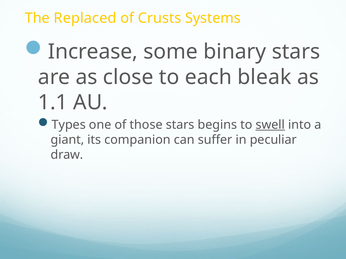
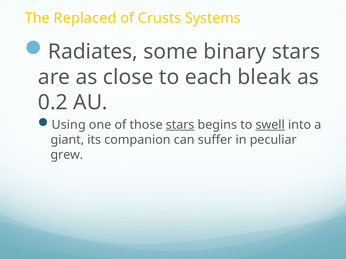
Increase: Increase -> Radiates
1.1: 1.1 -> 0.2
Types: Types -> Using
stars at (180, 125) underline: none -> present
draw: draw -> grew
